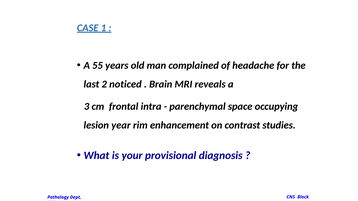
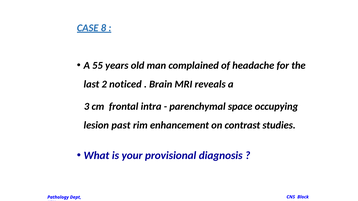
1: 1 -> 8
year: year -> past
